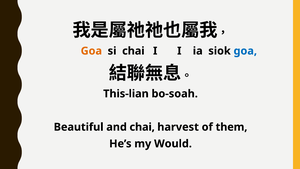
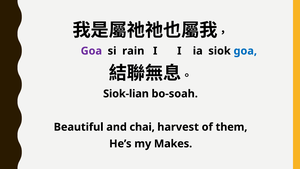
Goa at (91, 51) colour: orange -> purple
si chai: chai -> rain
This-lian: This-lian -> Siok-lian
Would: Would -> Makes
